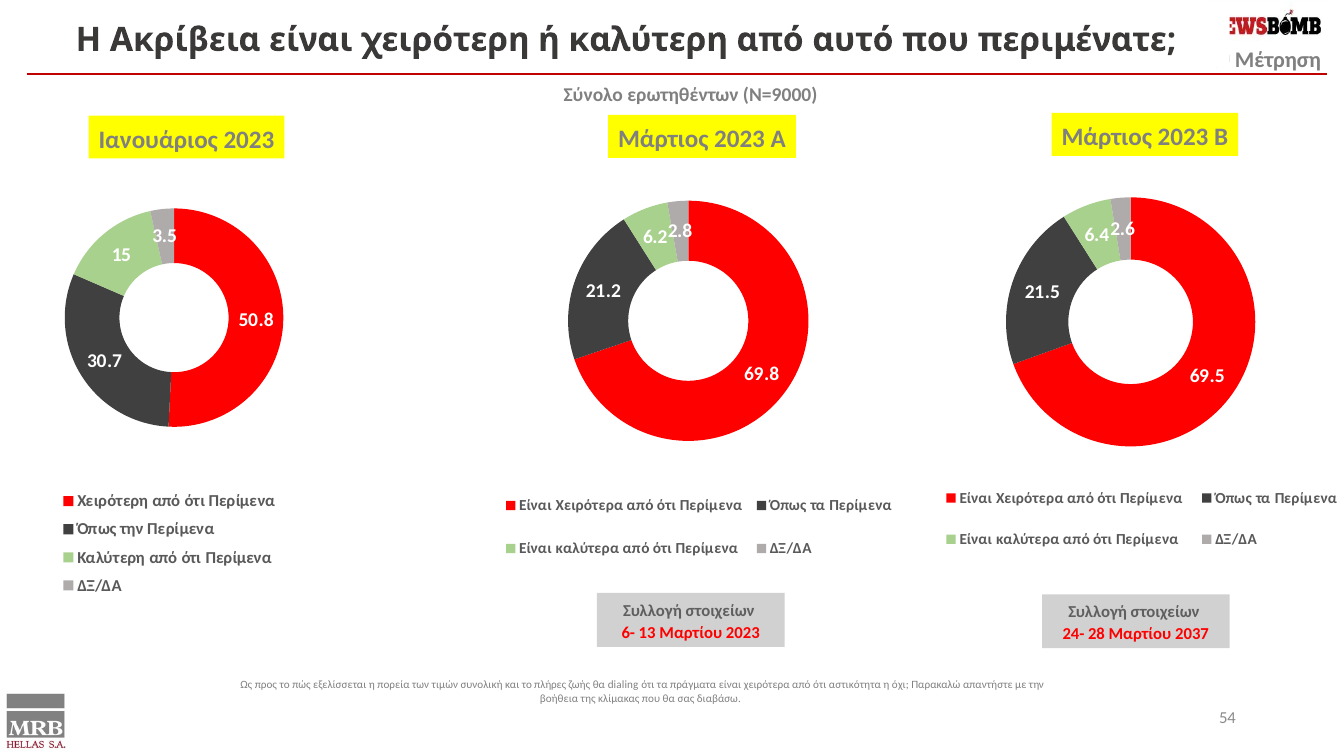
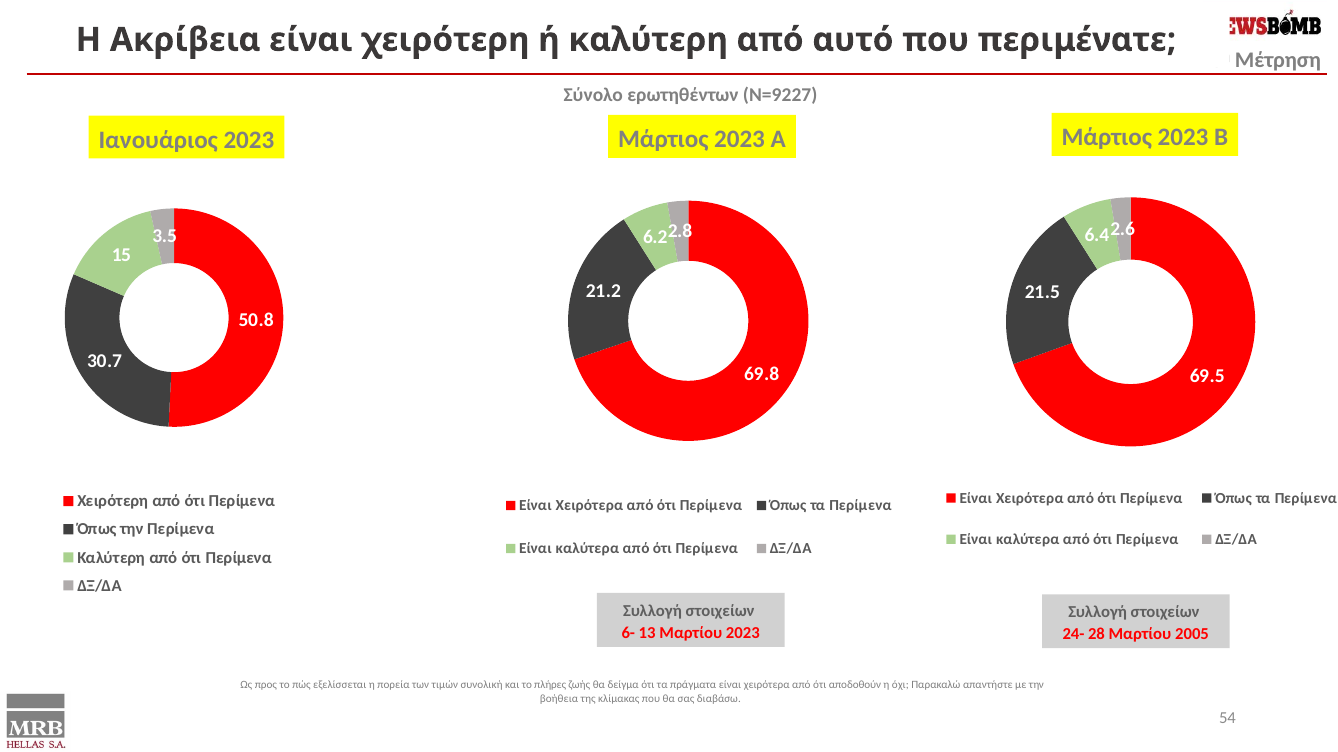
Ν=9000: Ν=9000 -> Ν=9227
2037: 2037 -> 2005
dialing: dialing -> δείγμα
αστικότητα: αστικότητα -> αποδοθούν
